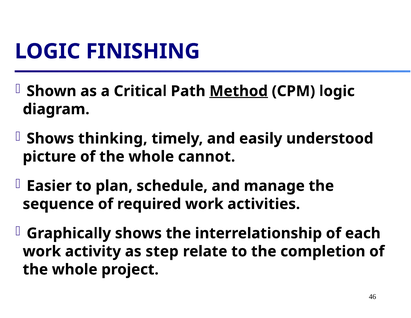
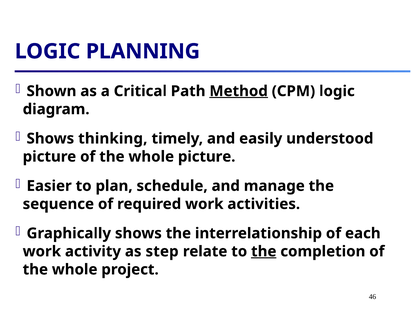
FINISHING: FINISHING -> PLANNING
whole cannot: cannot -> picture
the at (264, 251) underline: none -> present
